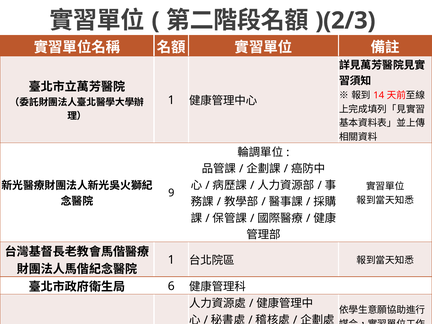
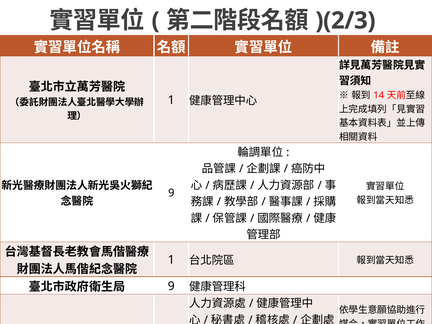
6 at (171, 286): 6 -> 9
